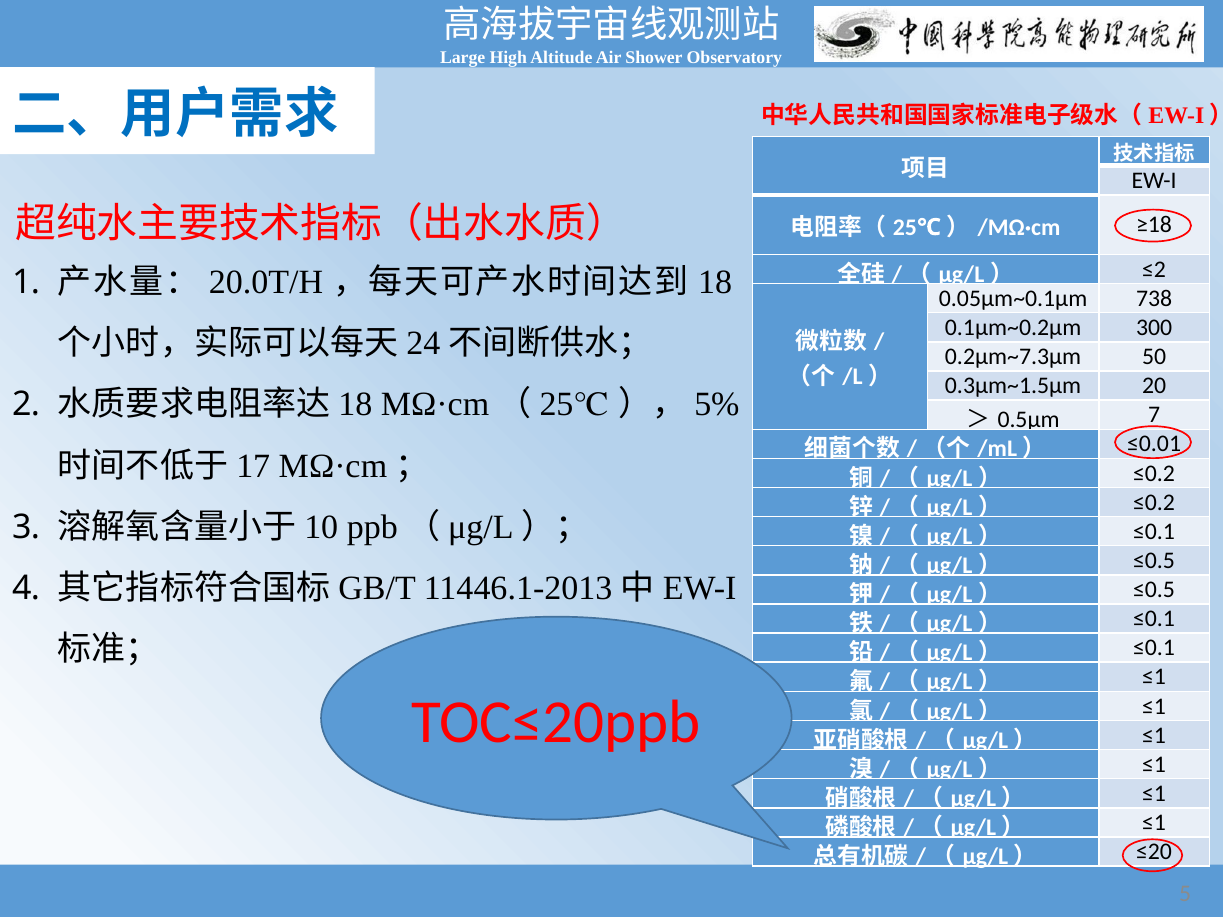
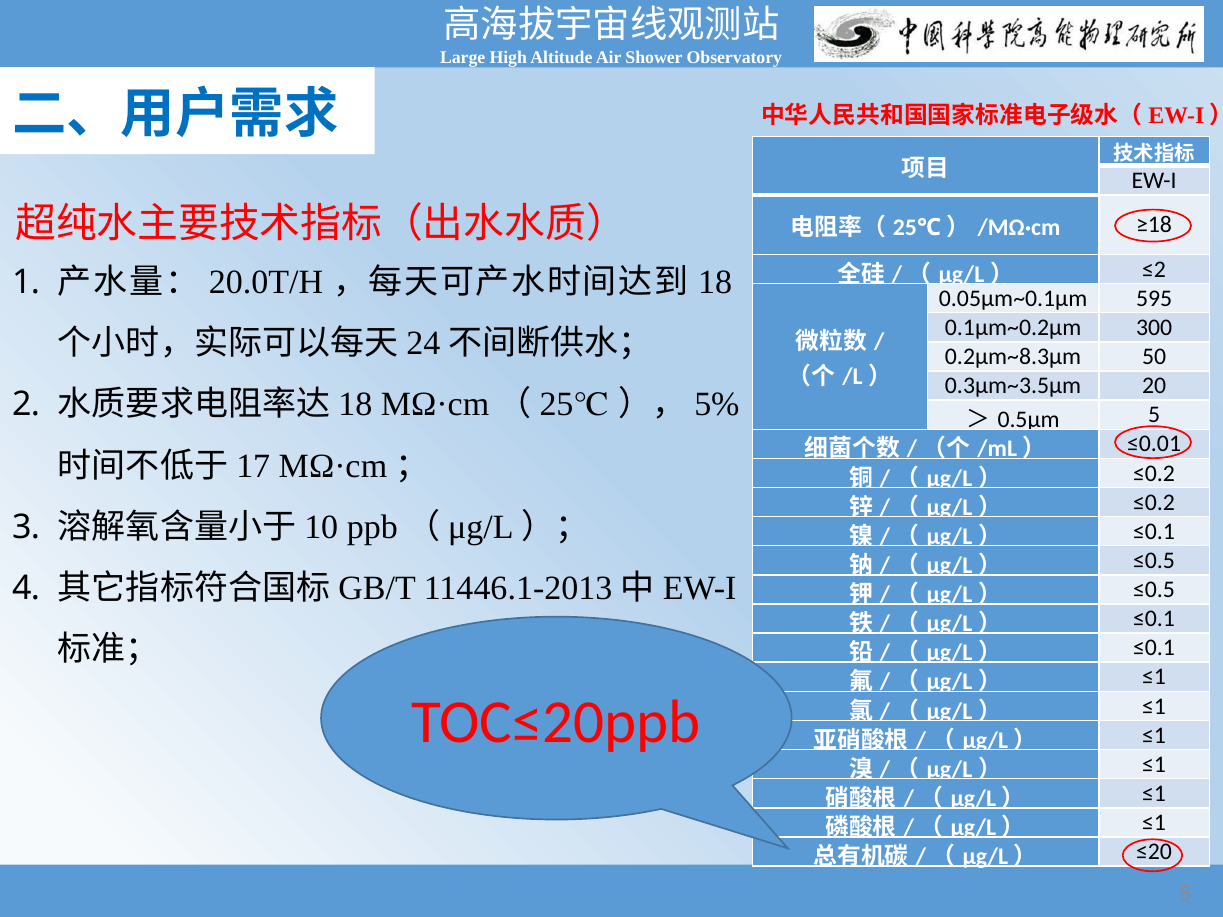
738: 738 -> 595
0.2μm~7.3μm: 0.2μm~7.3μm -> 0.2μm~8.3μm
0.3μm~1.5μm: 0.3μm~1.5μm -> 0.3μm~3.5μm
7 at (1154, 415): 7 -> 5
